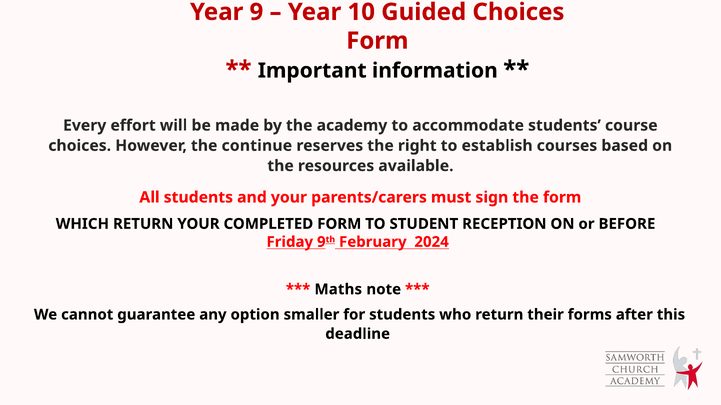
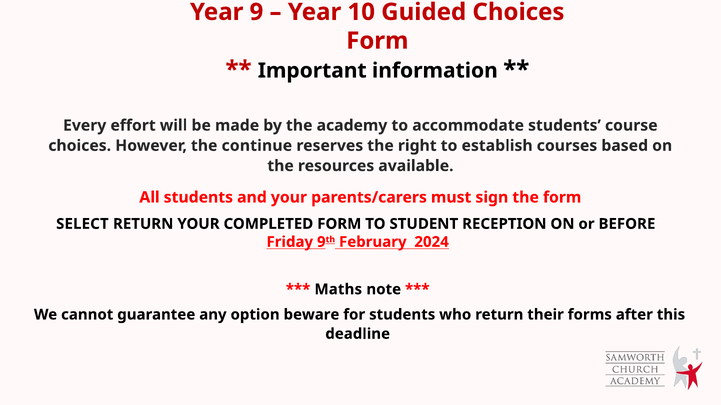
WHICH: WHICH -> SELECT
smaller: smaller -> beware
